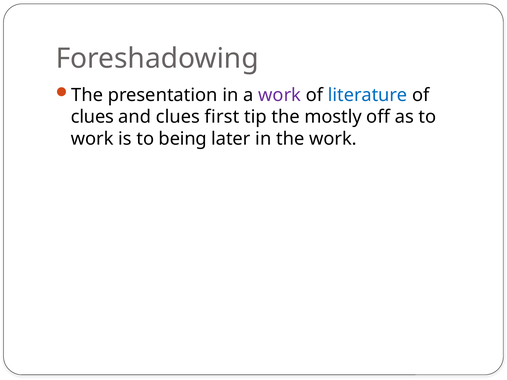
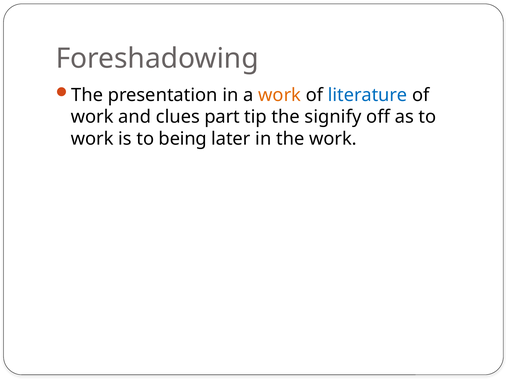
work at (280, 95) colour: purple -> orange
clues at (92, 117): clues -> work
first: first -> part
mostly: mostly -> signify
